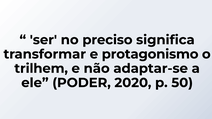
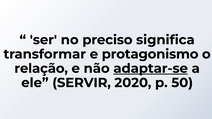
trilhem: trilhem -> relação
adaptar-se underline: none -> present
PODER: PODER -> SERVIR
